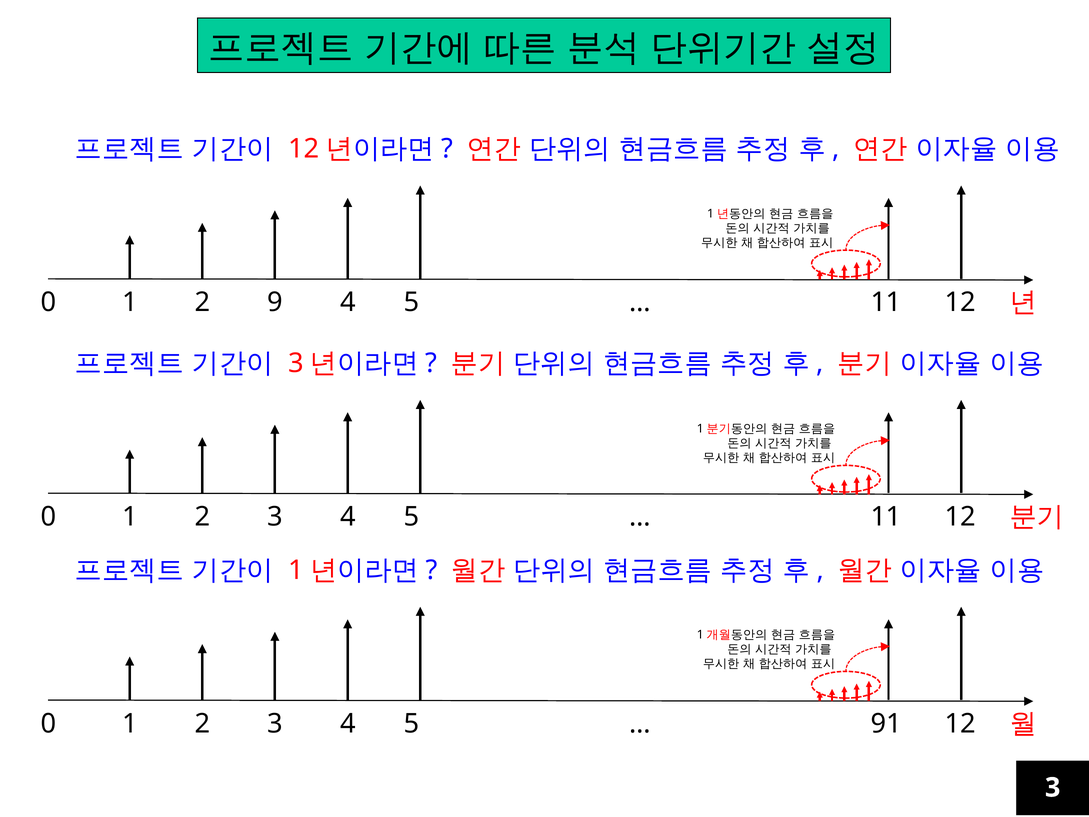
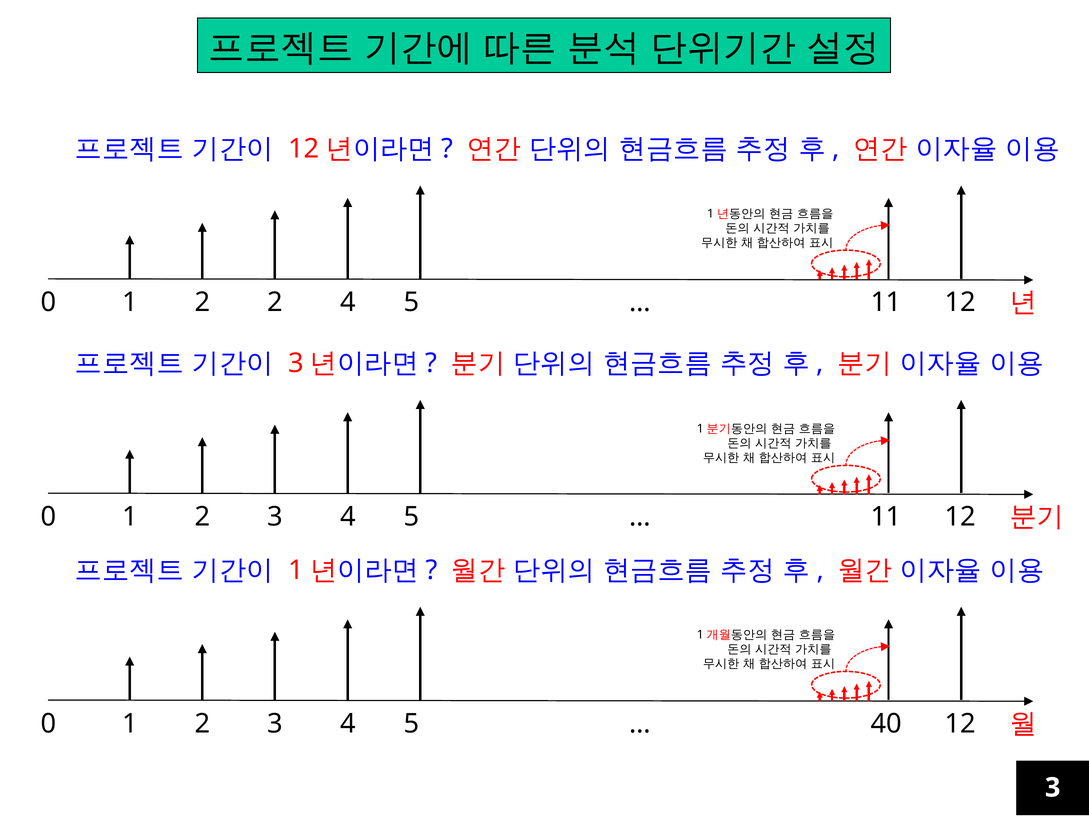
2 9: 9 -> 2
91: 91 -> 40
